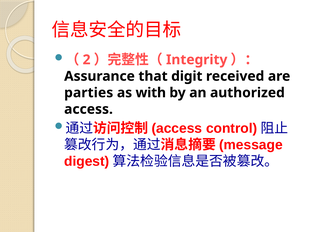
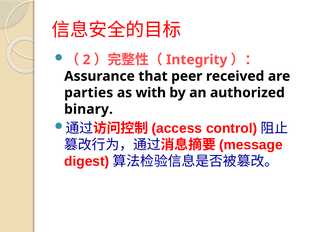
digit: digit -> peer
access at (89, 109): access -> binary
